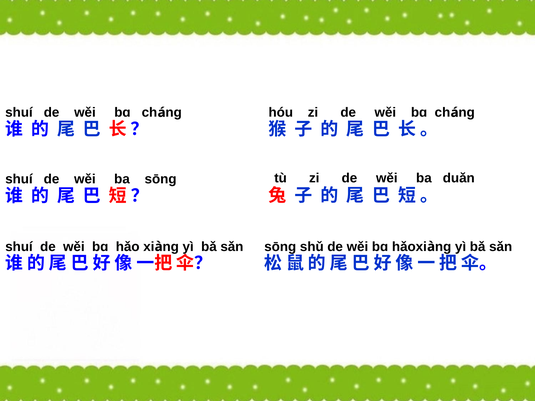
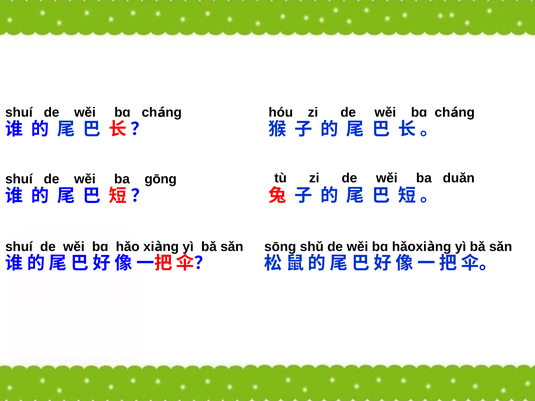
ba sōng: sōng -> gōng
